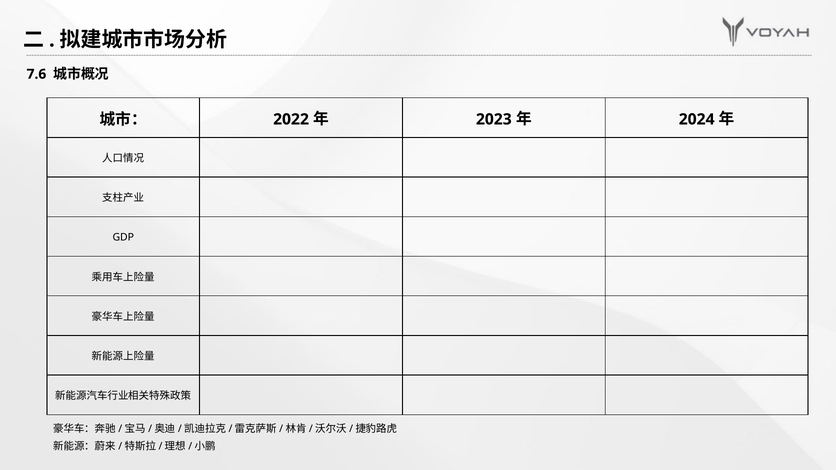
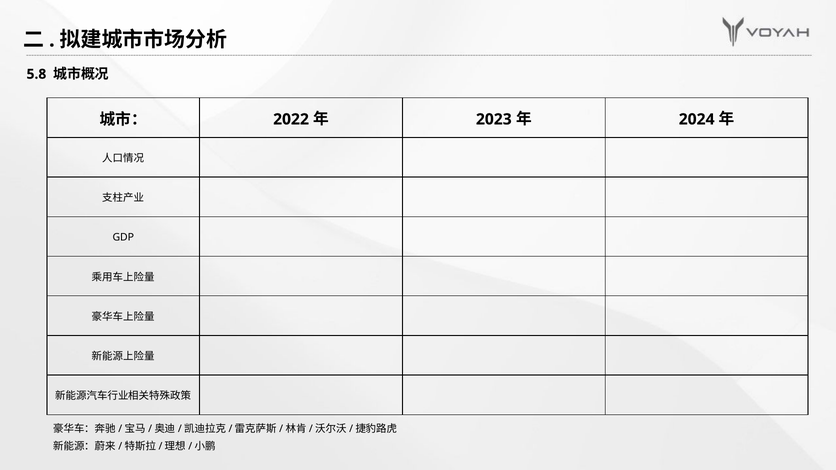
7.6: 7.6 -> 5.8
